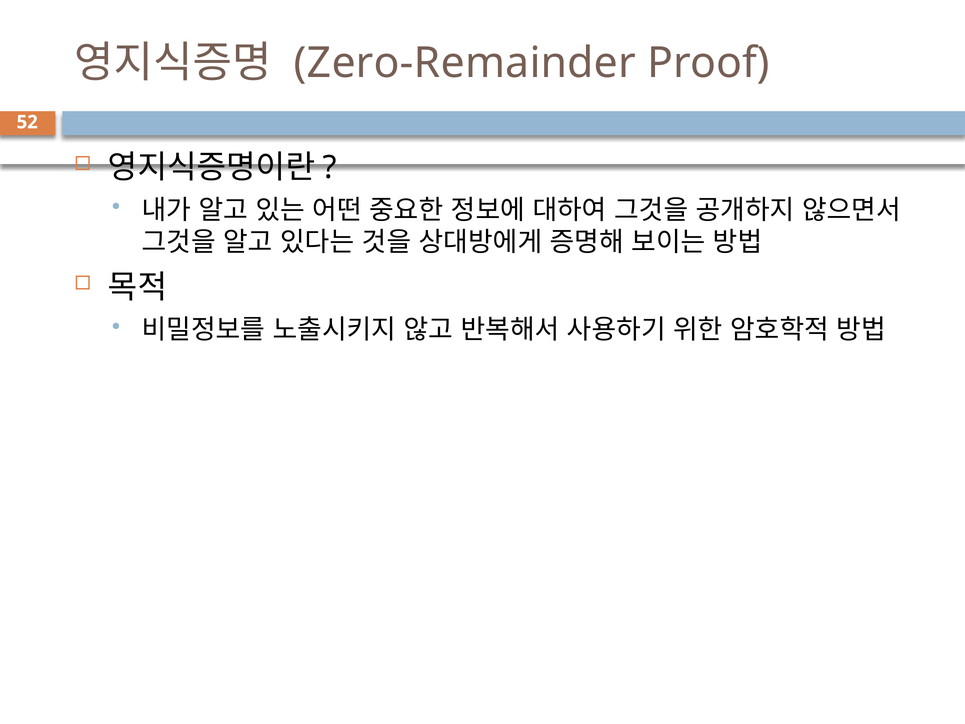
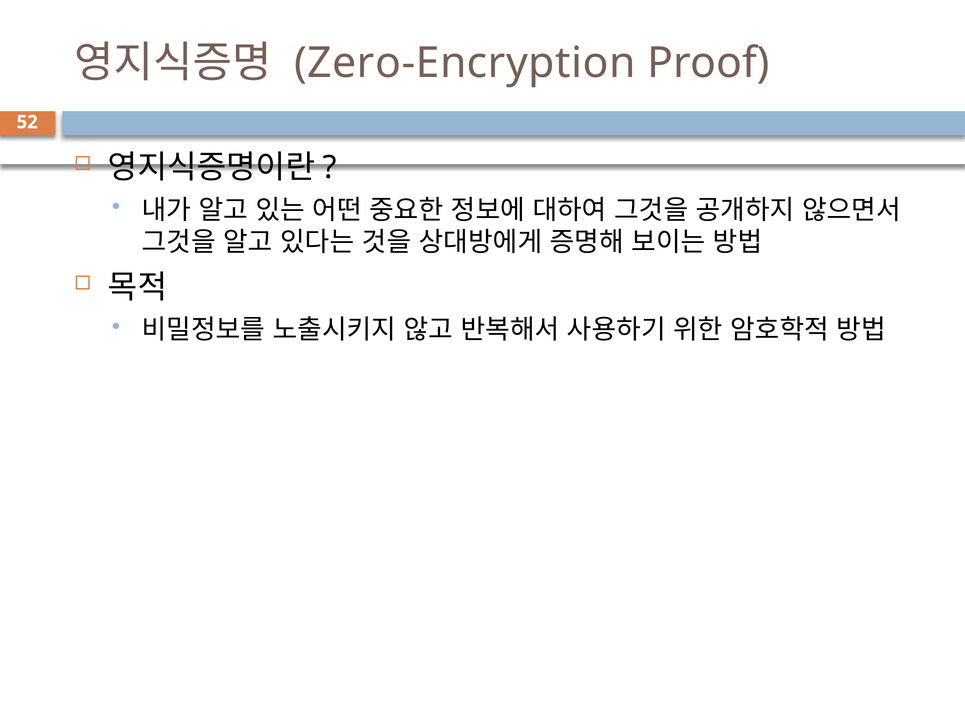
Zero-Remainder: Zero-Remainder -> Zero-Encryption
